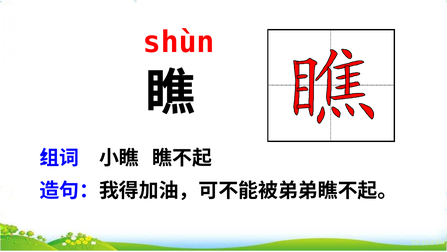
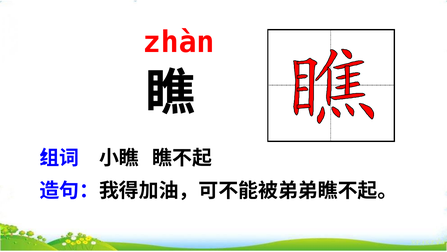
shùn: shùn -> zhàn
